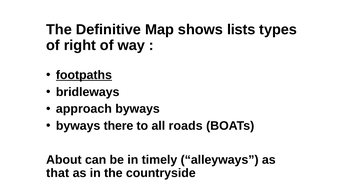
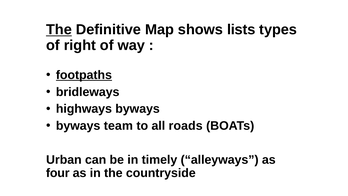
The at (59, 30) underline: none -> present
approach: approach -> highways
there: there -> team
About: About -> Urban
that: that -> four
